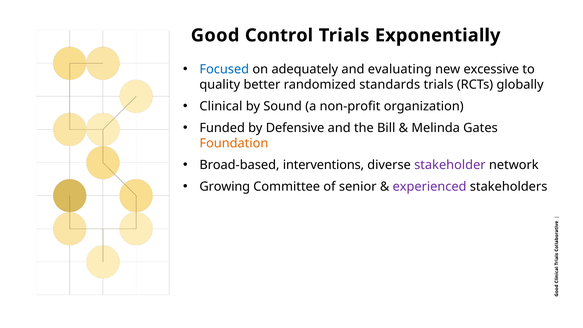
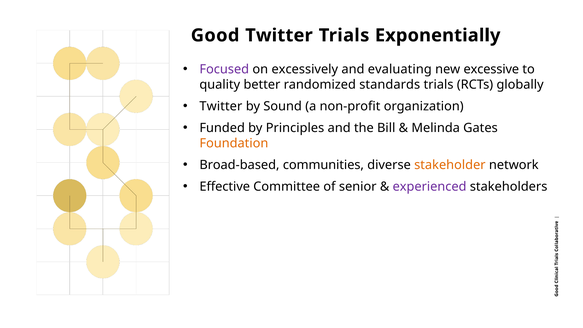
Good Control: Control -> Twitter
Focused colour: blue -> purple
adequately: adequately -> excessively
Clinical at (221, 106): Clinical -> Twitter
Defensive: Defensive -> Principles
interventions: interventions -> communities
stakeholder colour: purple -> orange
Growing: Growing -> Effective
